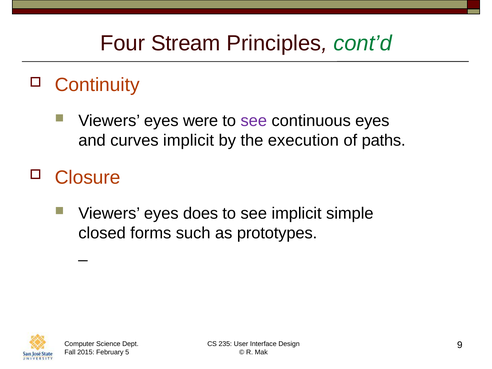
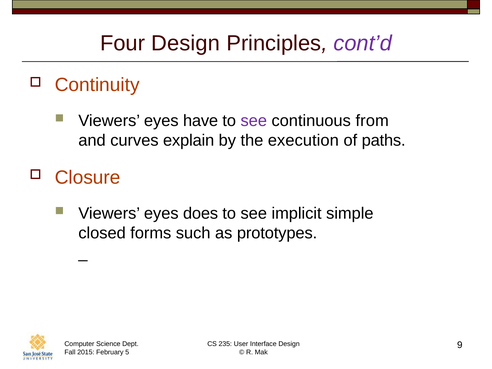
Four Stream: Stream -> Design
cont’d colour: green -> purple
were: were -> have
continuous eyes: eyes -> from
curves implicit: implicit -> explain
